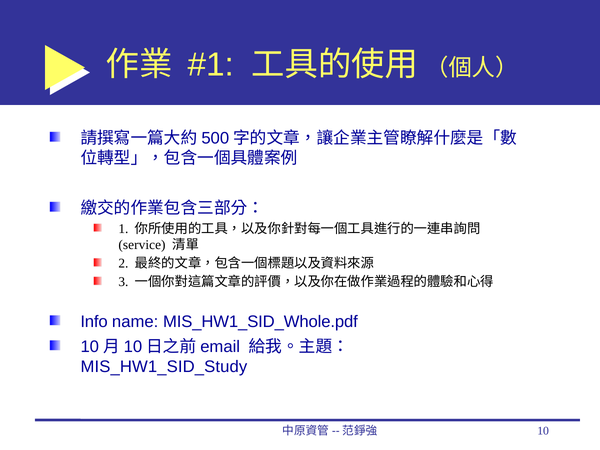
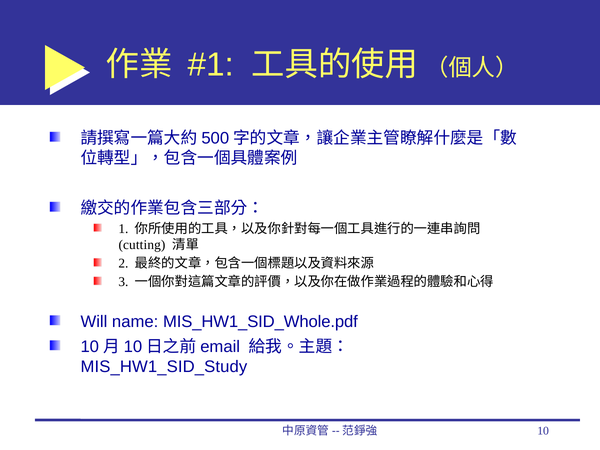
service: service -> cutting
Info: Info -> Will
